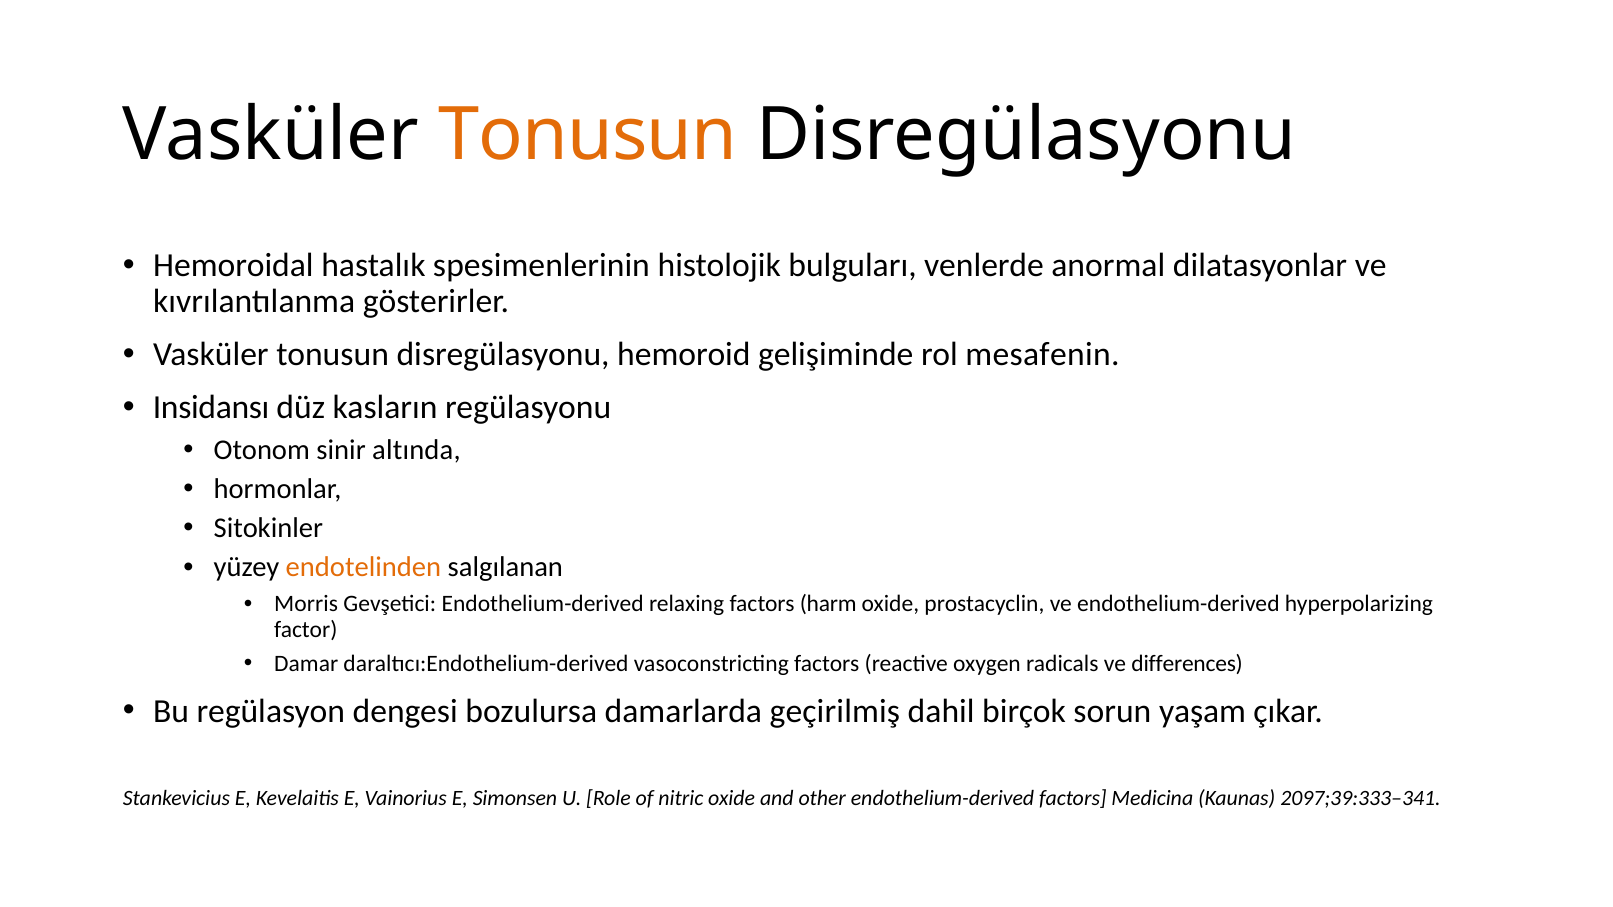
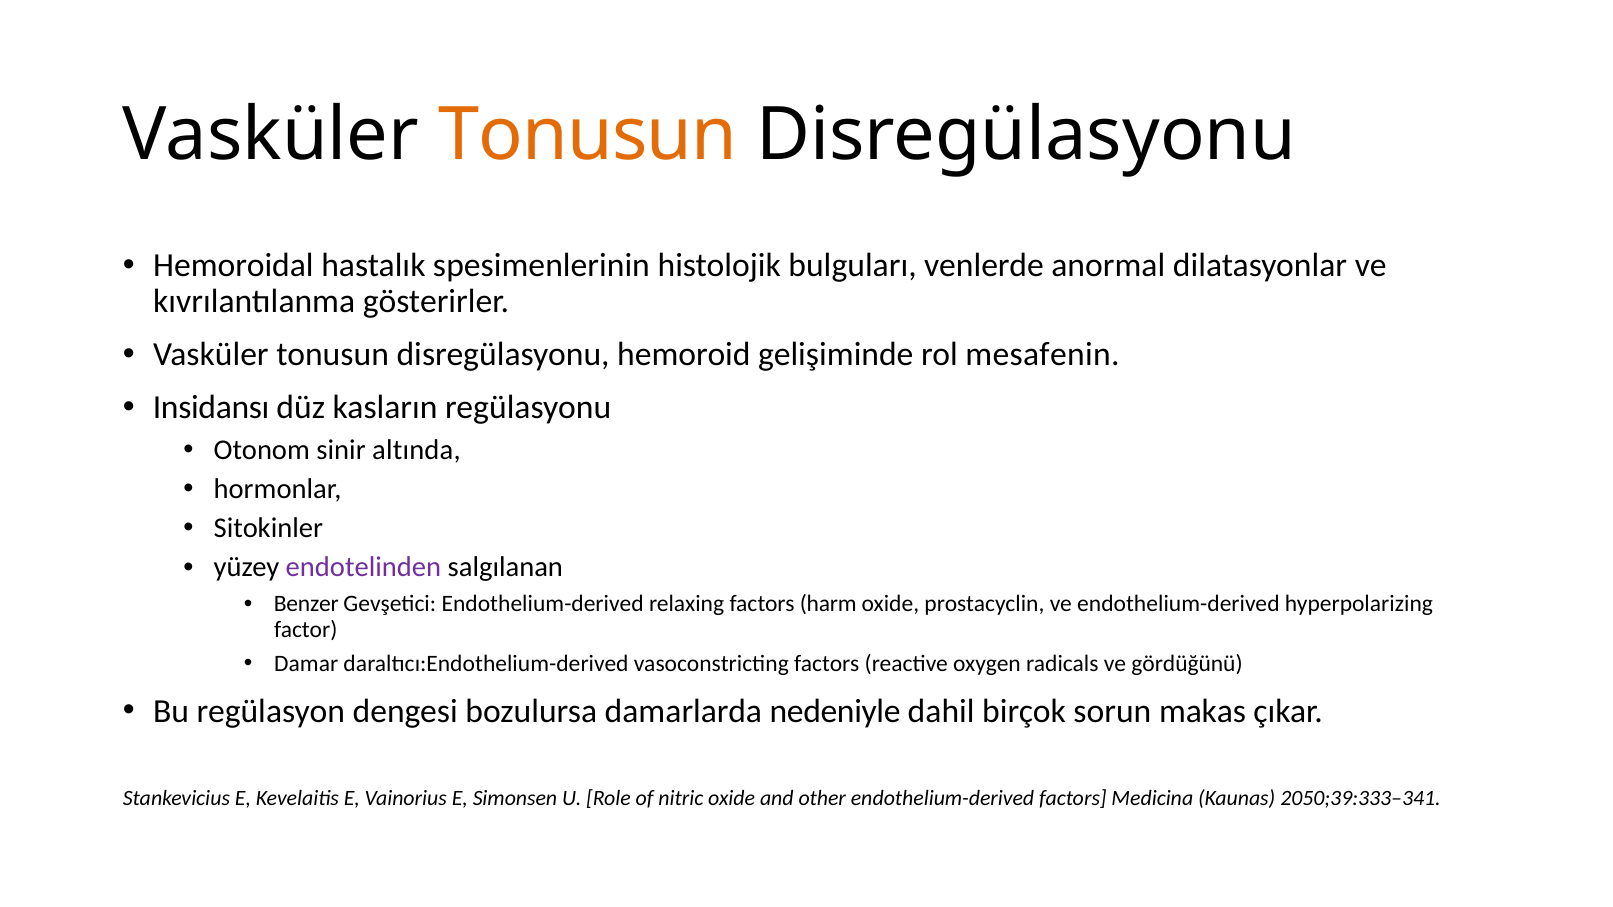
endotelinden colour: orange -> purple
Morris: Morris -> Benzer
differences: differences -> gördüğünü
geçirilmiş: geçirilmiş -> nedeniyle
yaşam: yaşam -> makas
2097;39:333–341: 2097;39:333–341 -> 2050;39:333–341
